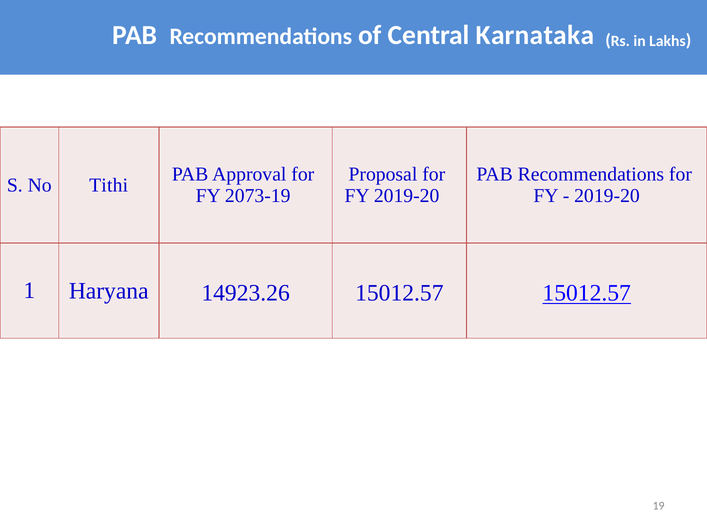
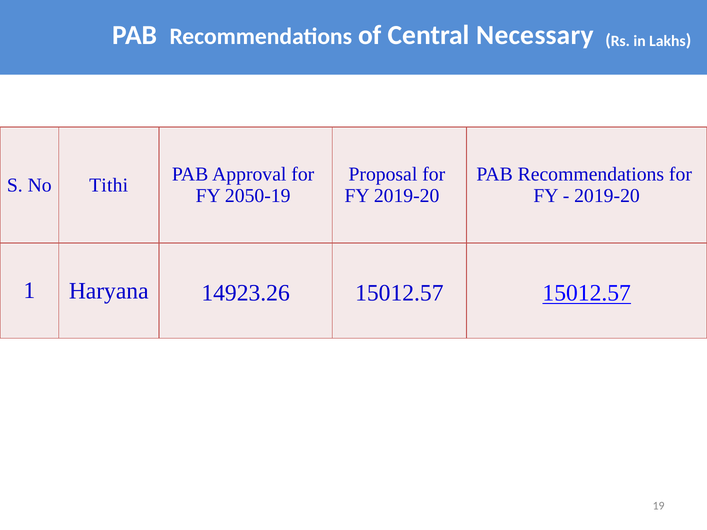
Karnataka: Karnataka -> Necessary
2073-19: 2073-19 -> 2050-19
